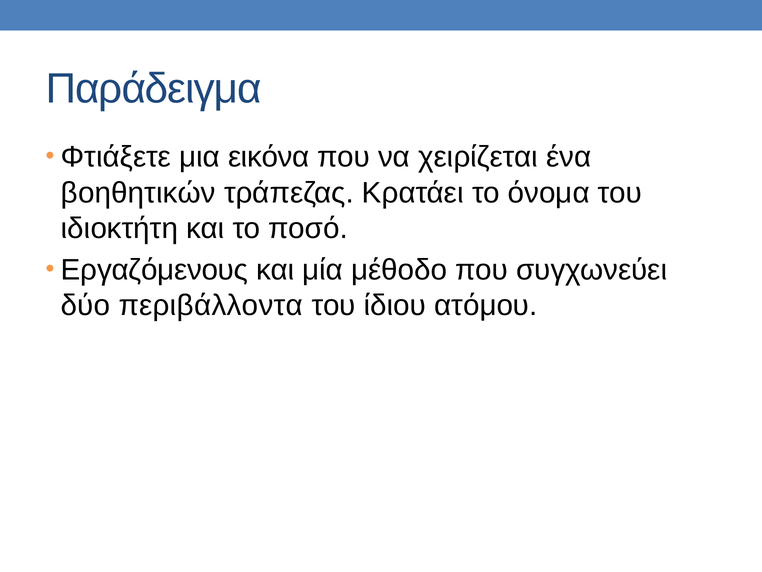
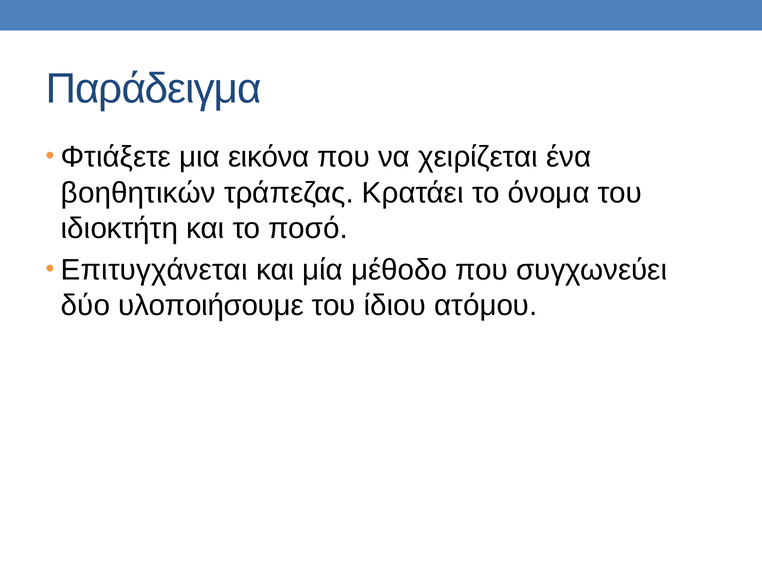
Εργαζόμενους: Εργαζόμενους -> Επιτυγχάνεται
περιβάλλοντα: περιβάλλοντα -> υλοποιήσουμε
